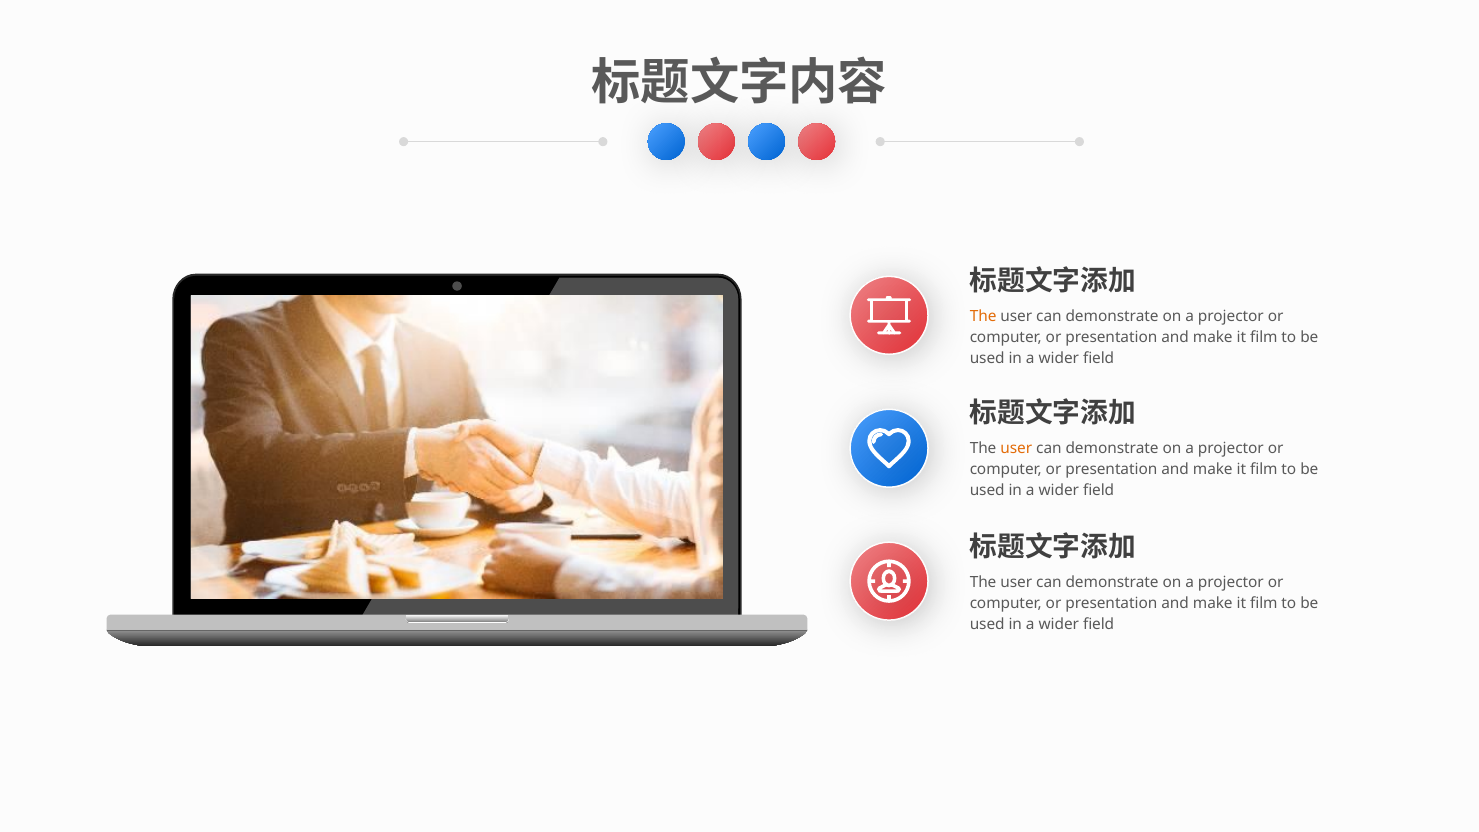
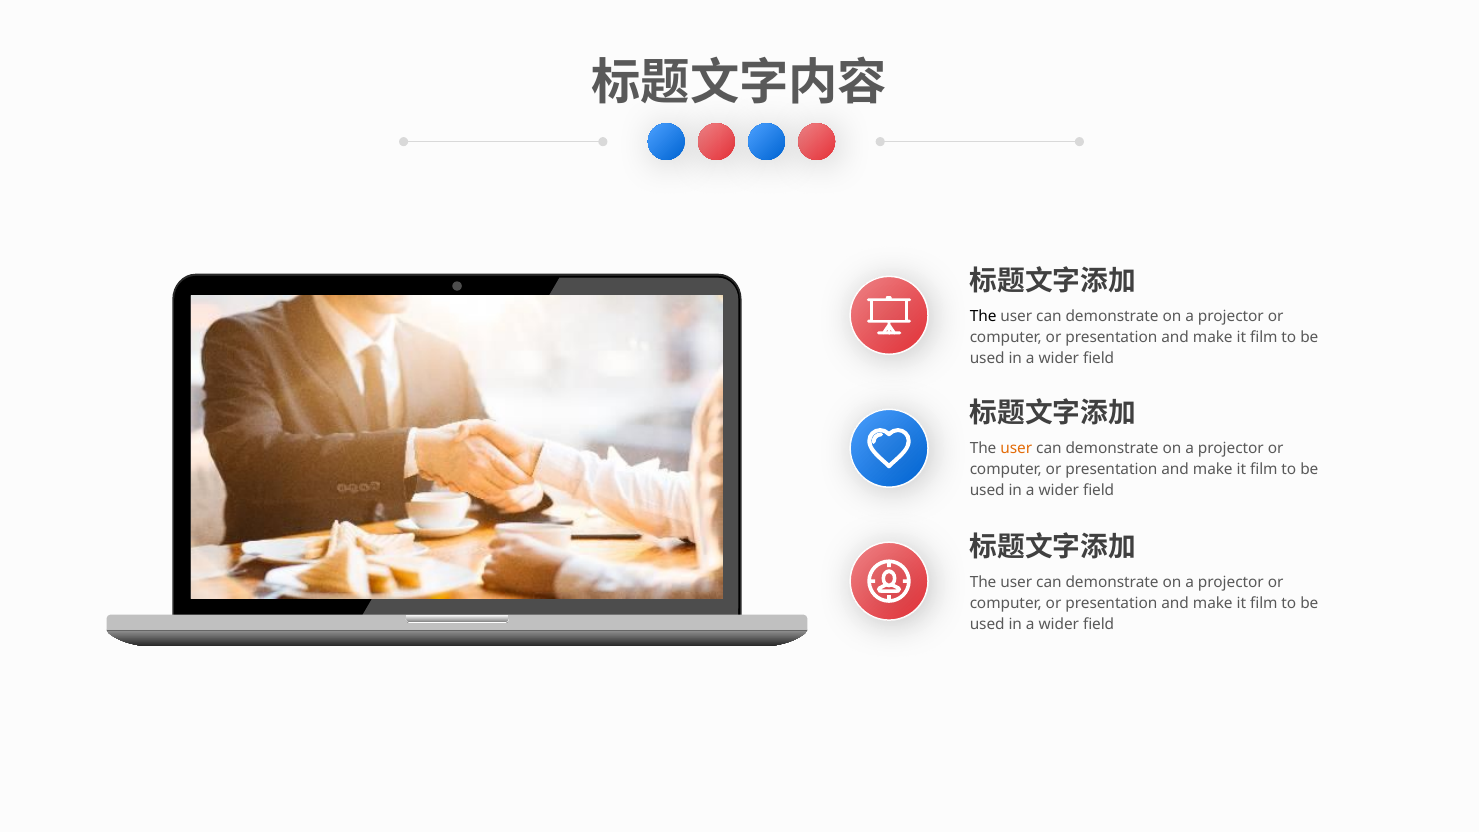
The at (983, 317) colour: orange -> black
